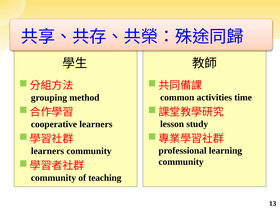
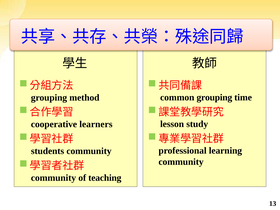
common activities: activities -> grouping
learners at (48, 151): learners -> students
